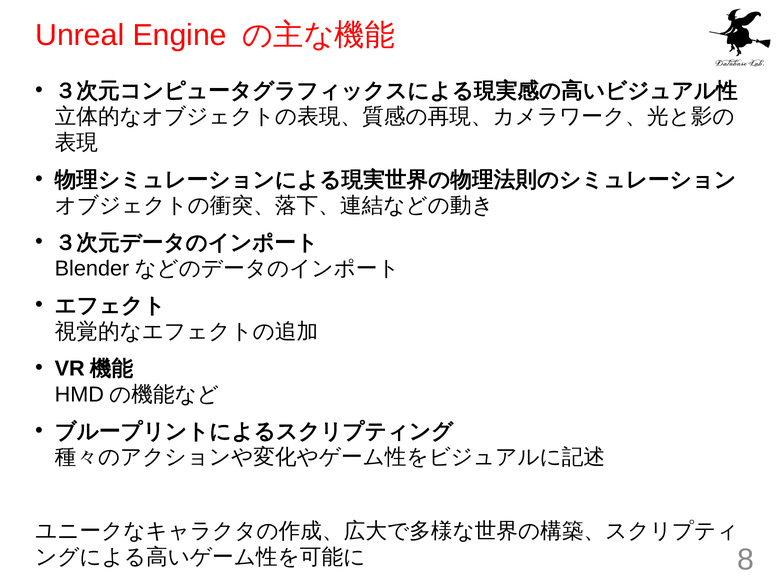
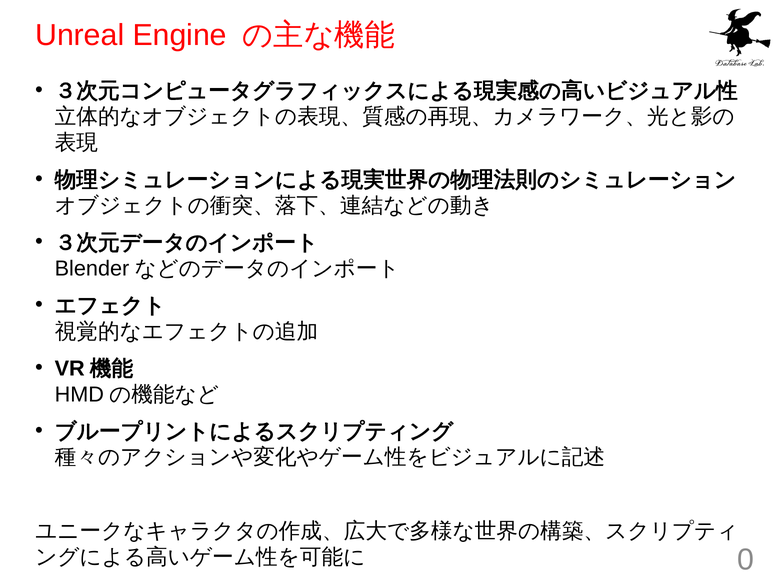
8: 8 -> 0
